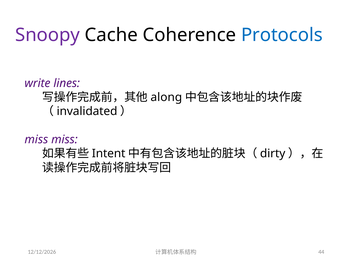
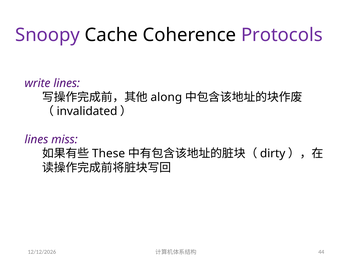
Protocols colour: blue -> purple
miss at (36, 140): miss -> lines
Intent: Intent -> These
